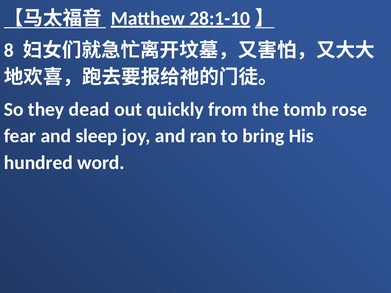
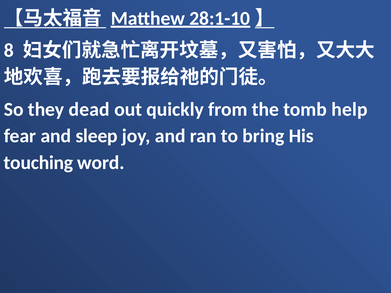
rose: rose -> help
hundred: hundred -> touching
